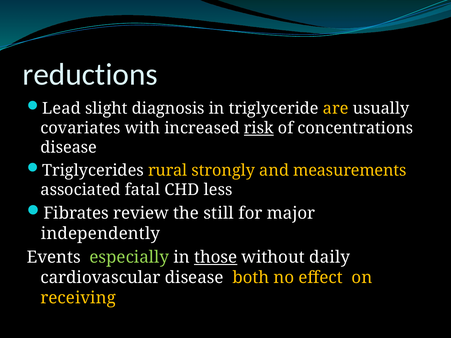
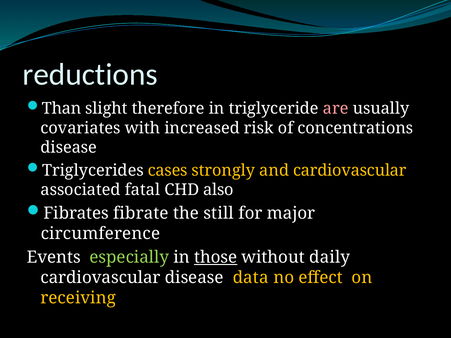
Lead: Lead -> Than
diagnosis: diagnosis -> therefore
are colour: yellow -> pink
risk underline: present -> none
rural: rural -> cases
and measurements: measurements -> cardiovascular
less: less -> also
review: review -> fibrate
independently: independently -> circumference
both: both -> data
